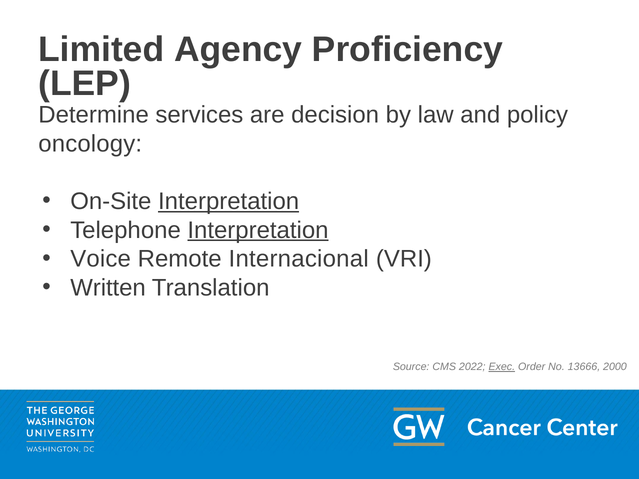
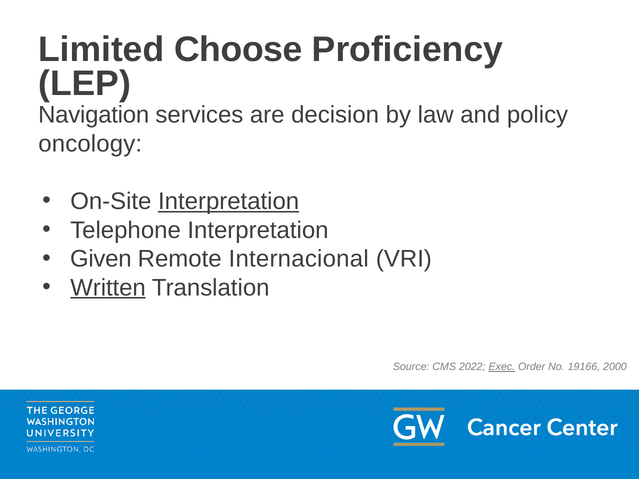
Agency: Agency -> Choose
Determine: Determine -> Navigation
Interpretation at (258, 230) underline: present -> none
Voice: Voice -> Given
Written underline: none -> present
13666: 13666 -> 19166
